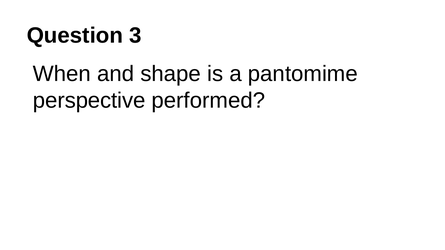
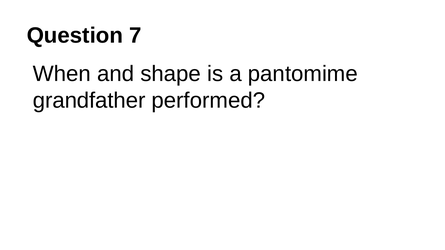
3: 3 -> 7
perspective: perspective -> grandfather
